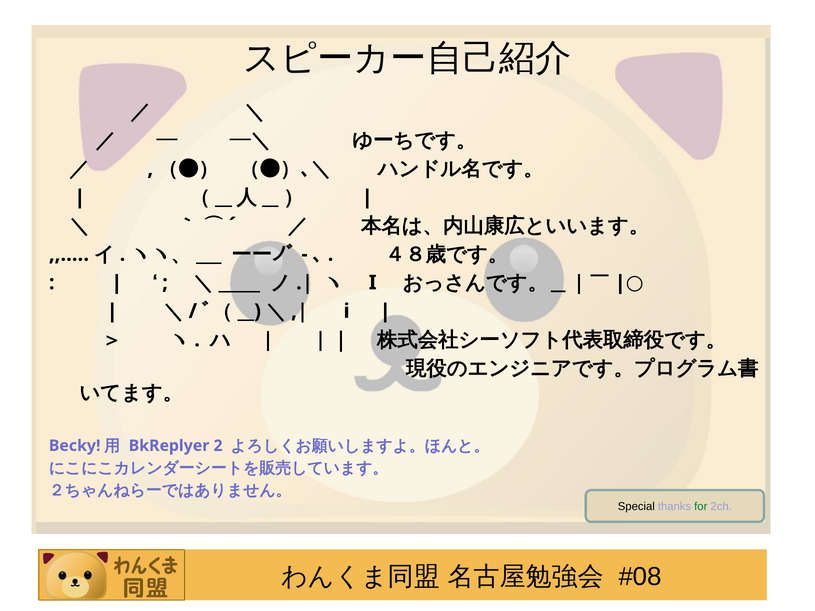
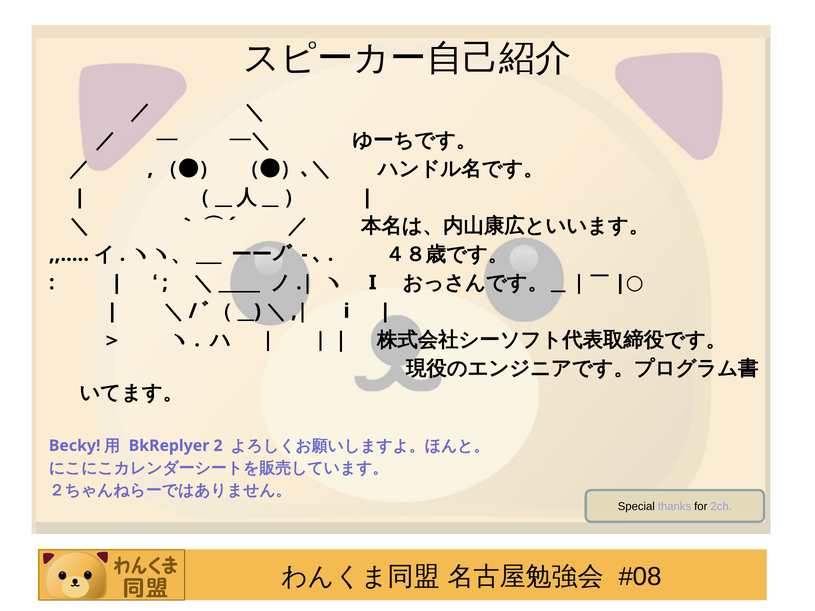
for colour: green -> black
